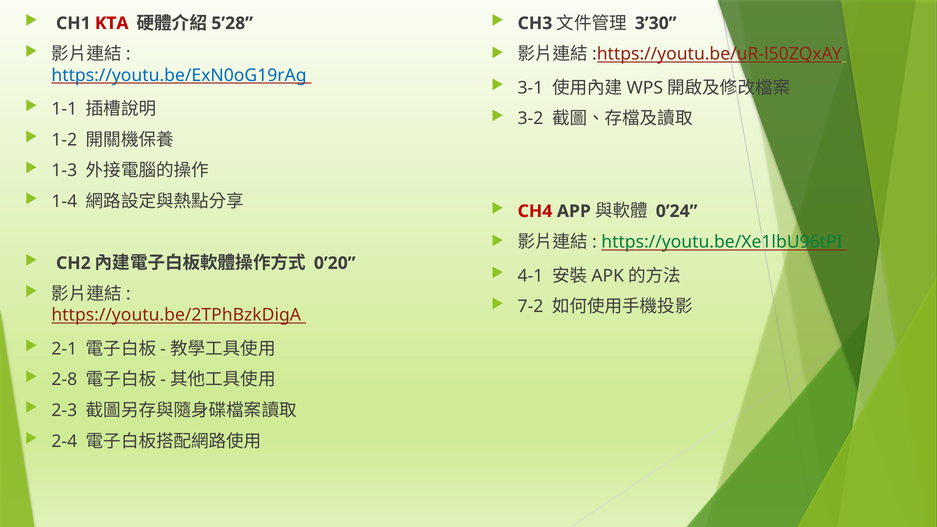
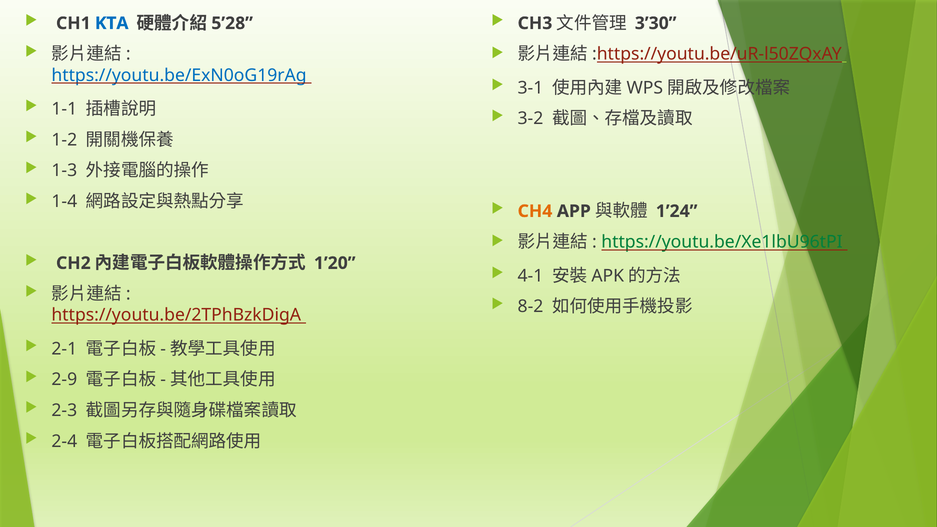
KTA colour: red -> blue
CH4 colour: red -> orange
0’24: 0’24 -> 1’24
0’20: 0’20 -> 1’20
7-2: 7-2 -> 8-2
2-8: 2-8 -> 2-9
